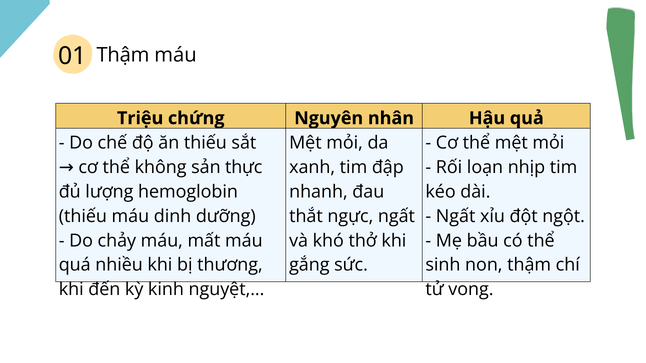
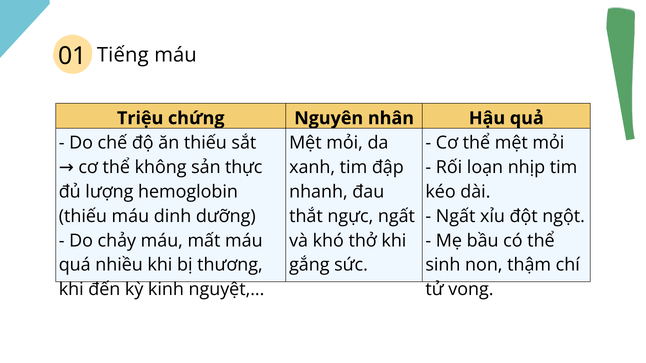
01 Thậm: Thậm -> Tiếng
